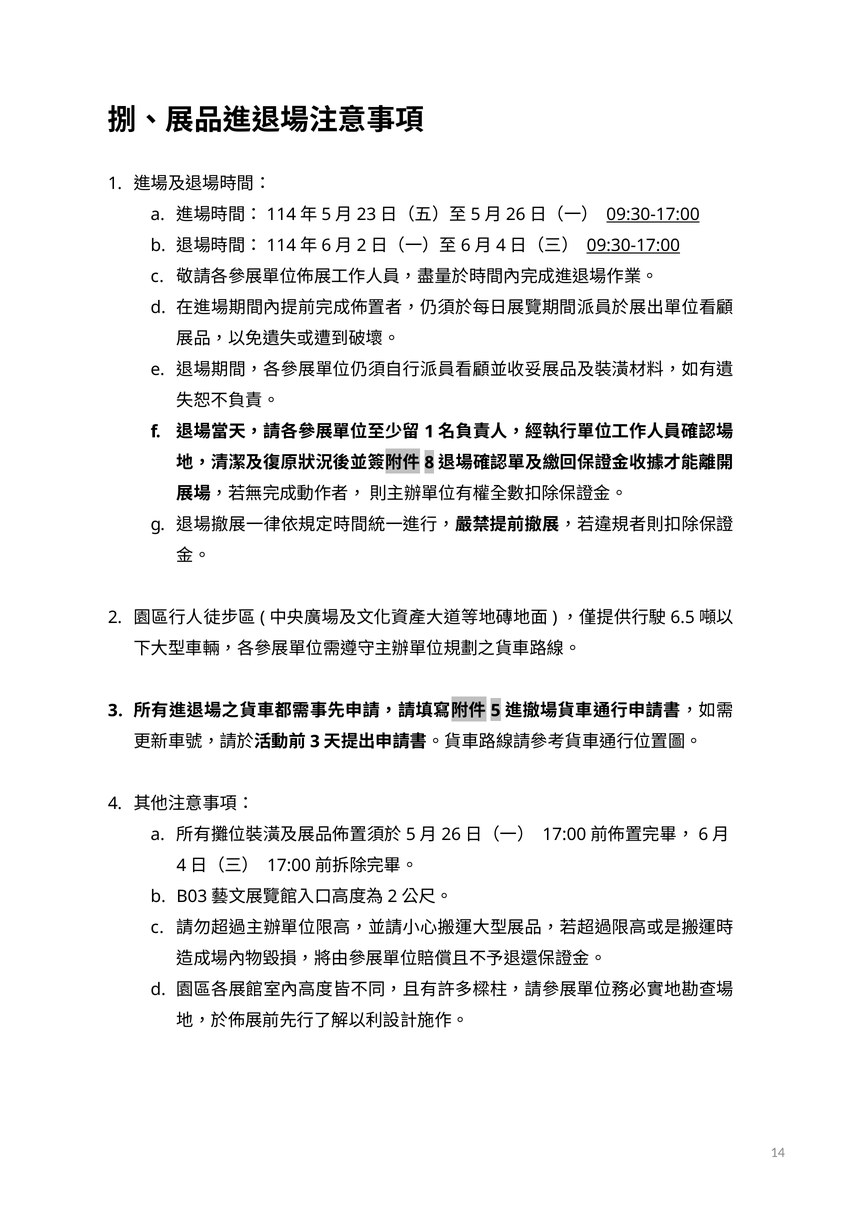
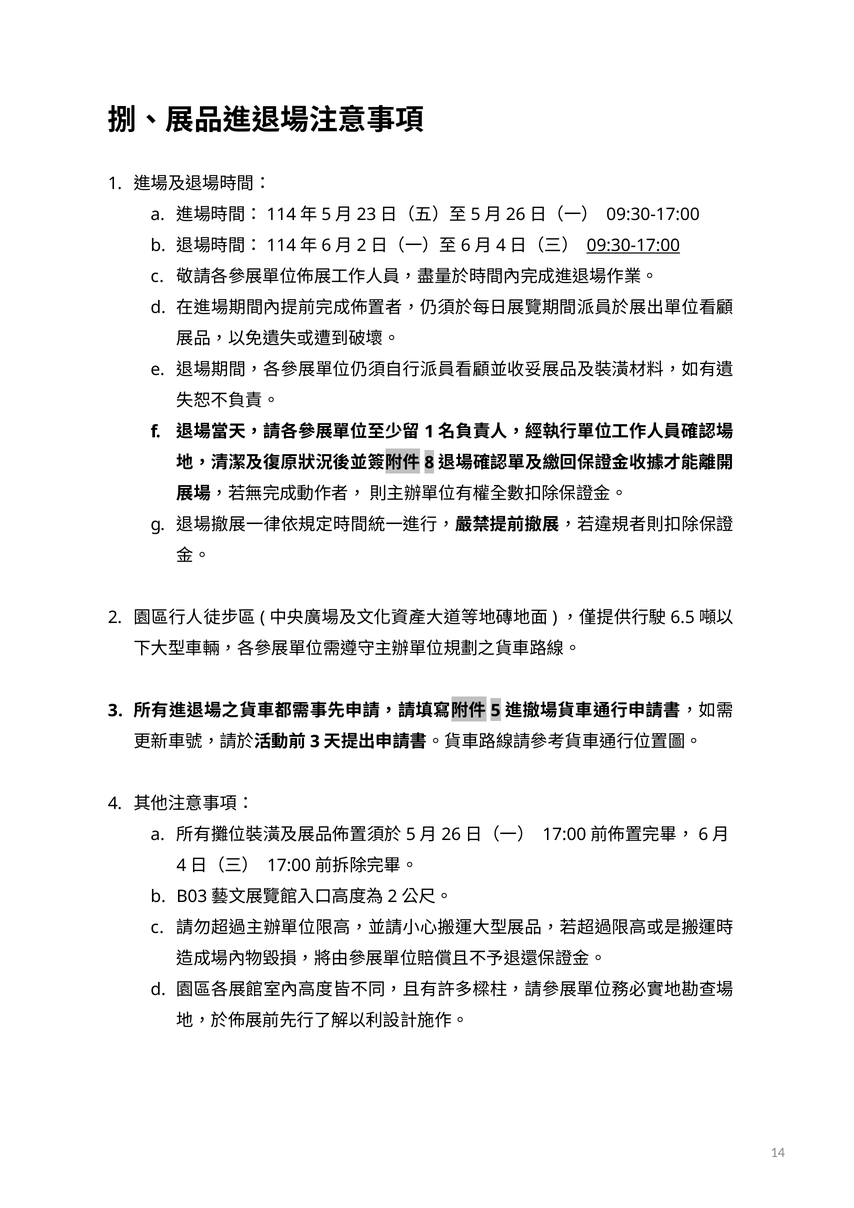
09:30-17:00 at (653, 215) underline: present -> none
